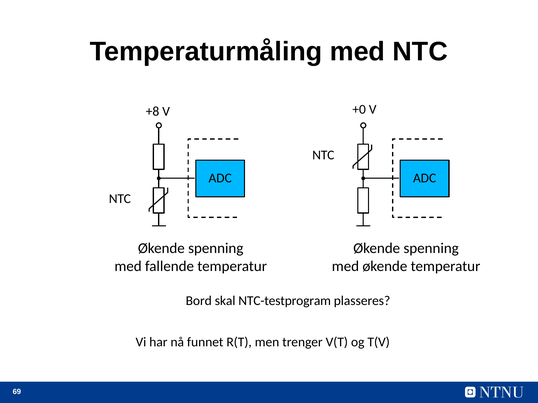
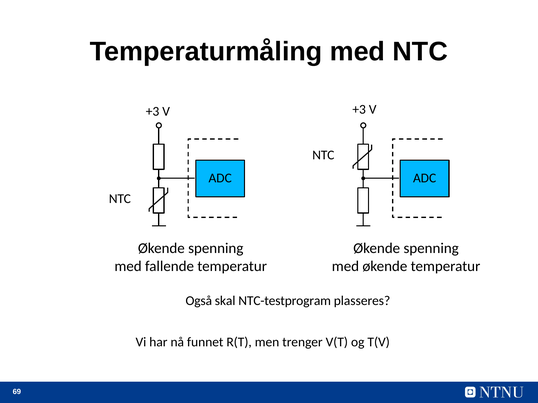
+0 at (359, 109): +0 -> +3
+8 at (153, 112): +8 -> +3
Bord: Bord -> Også
